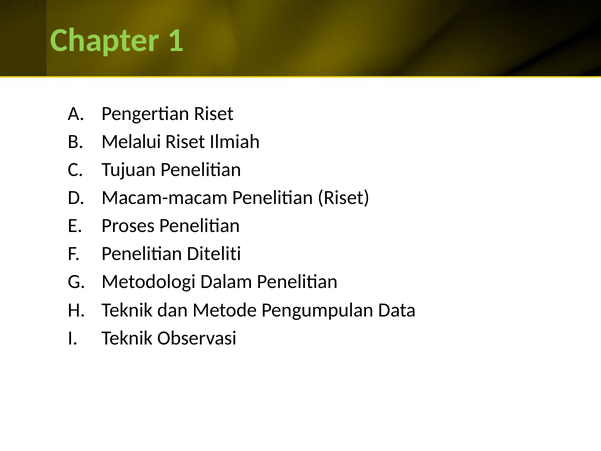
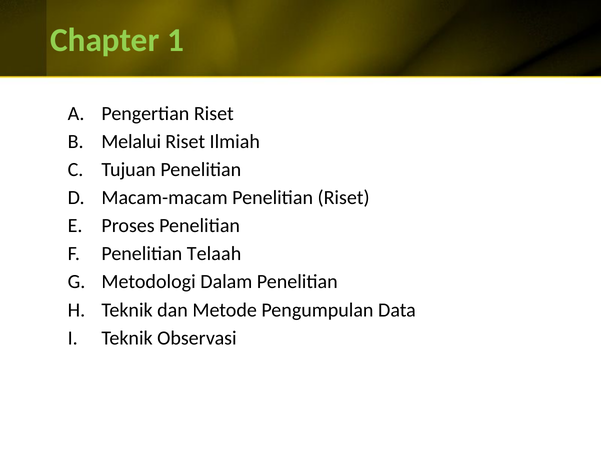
Diteliti: Diteliti -> Telaah
